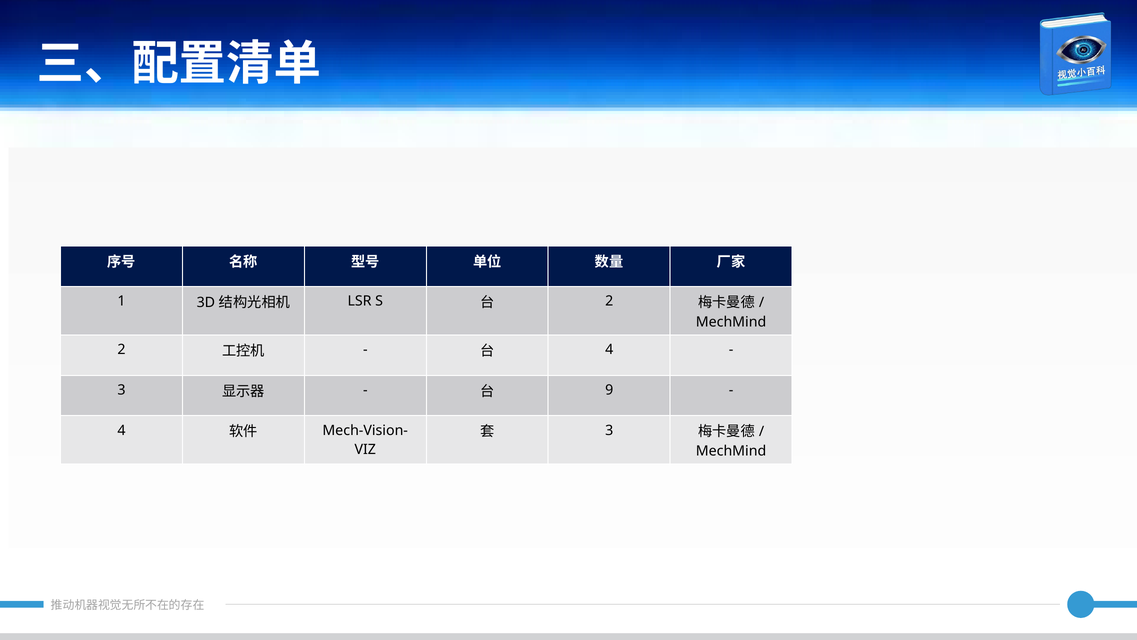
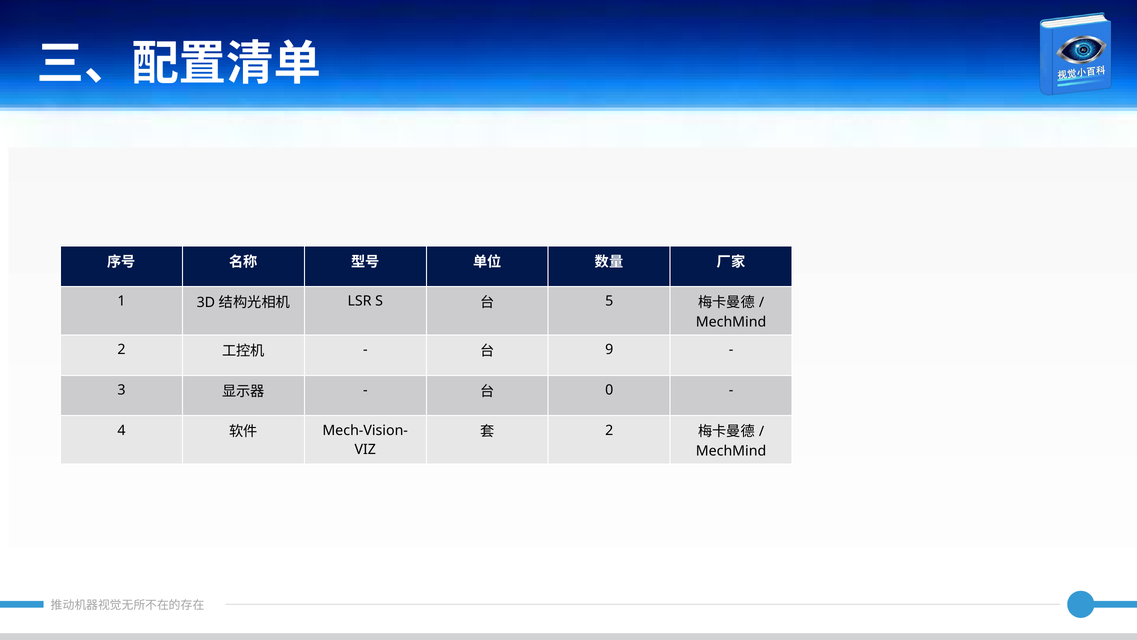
2 at (609, 301): 2 -> 5
4 at (609, 350): 4 -> 9
9: 9 -> 0
3 at (609, 430): 3 -> 2
